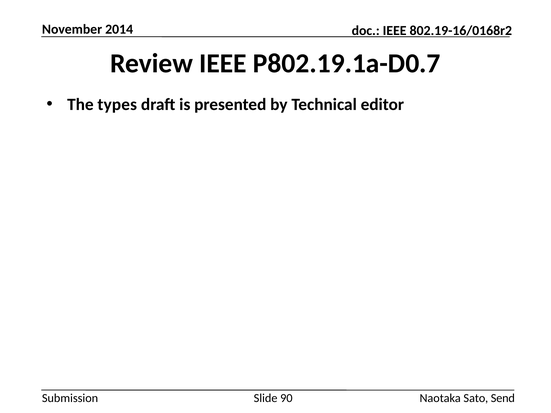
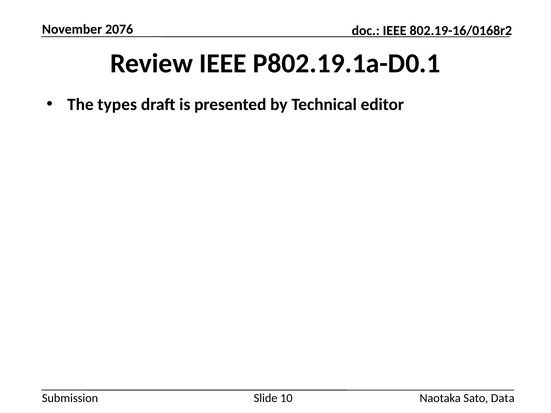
2014: 2014 -> 2076
P802.19.1a-D0.7: P802.19.1a-D0.7 -> P802.19.1a-D0.1
90: 90 -> 10
Send: Send -> Data
